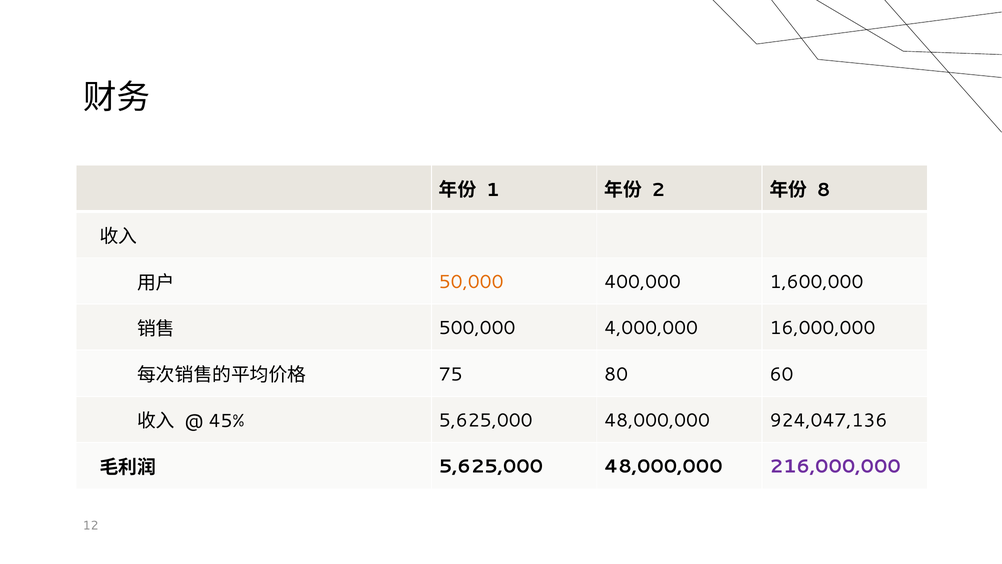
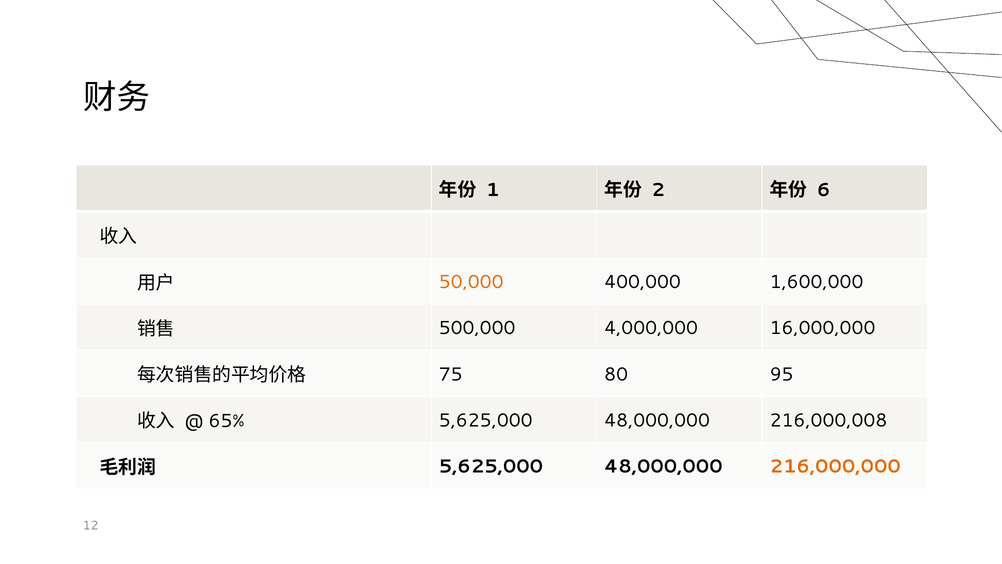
8: 8 -> 6
60: 60 -> 95
45%: 45% -> 65%
924,047,136: 924,047,136 -> 216,000,008
216,000,000 colour: purple -> orange
